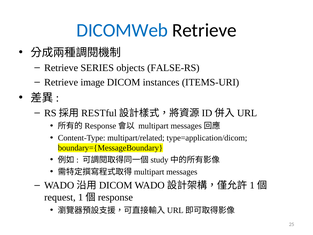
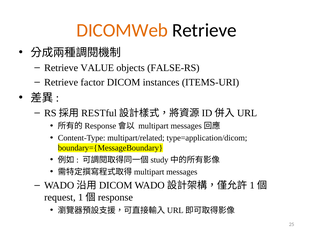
DICOMWeb colour: blue -> orange
SERIES: SERIES -> VALUE
image: image -> factor
